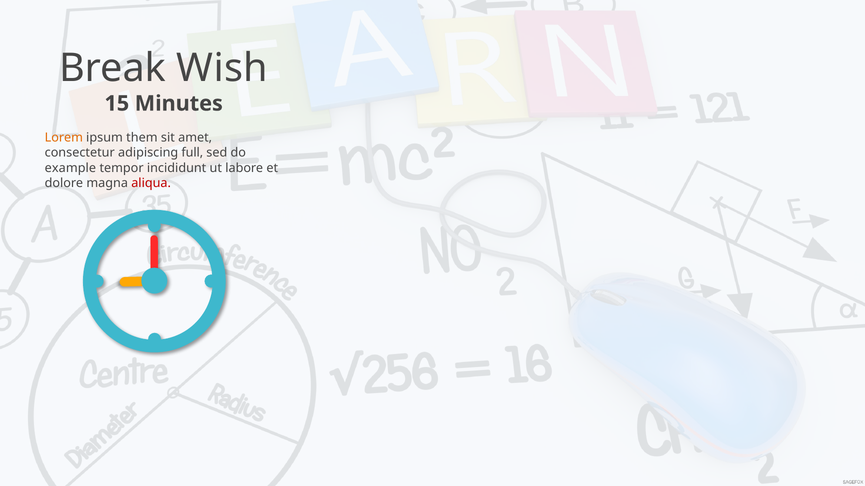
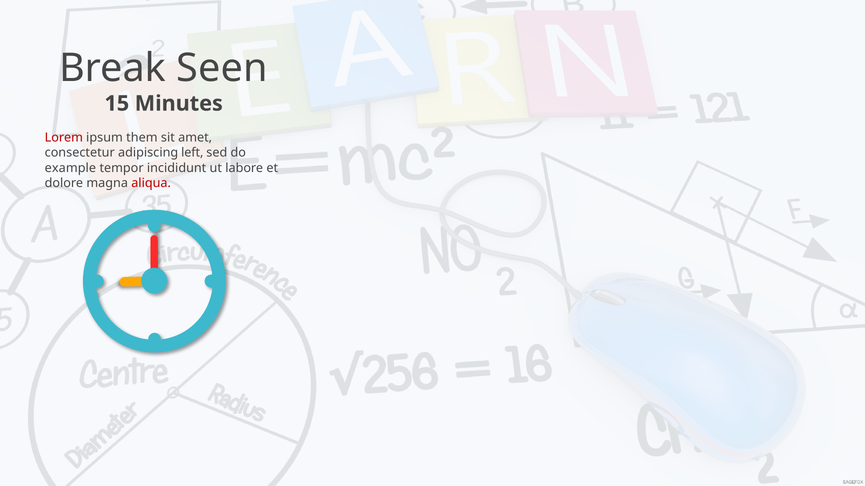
Wish: Wish -> Seen
Lorem colour: orange -> red
full: full -> left
